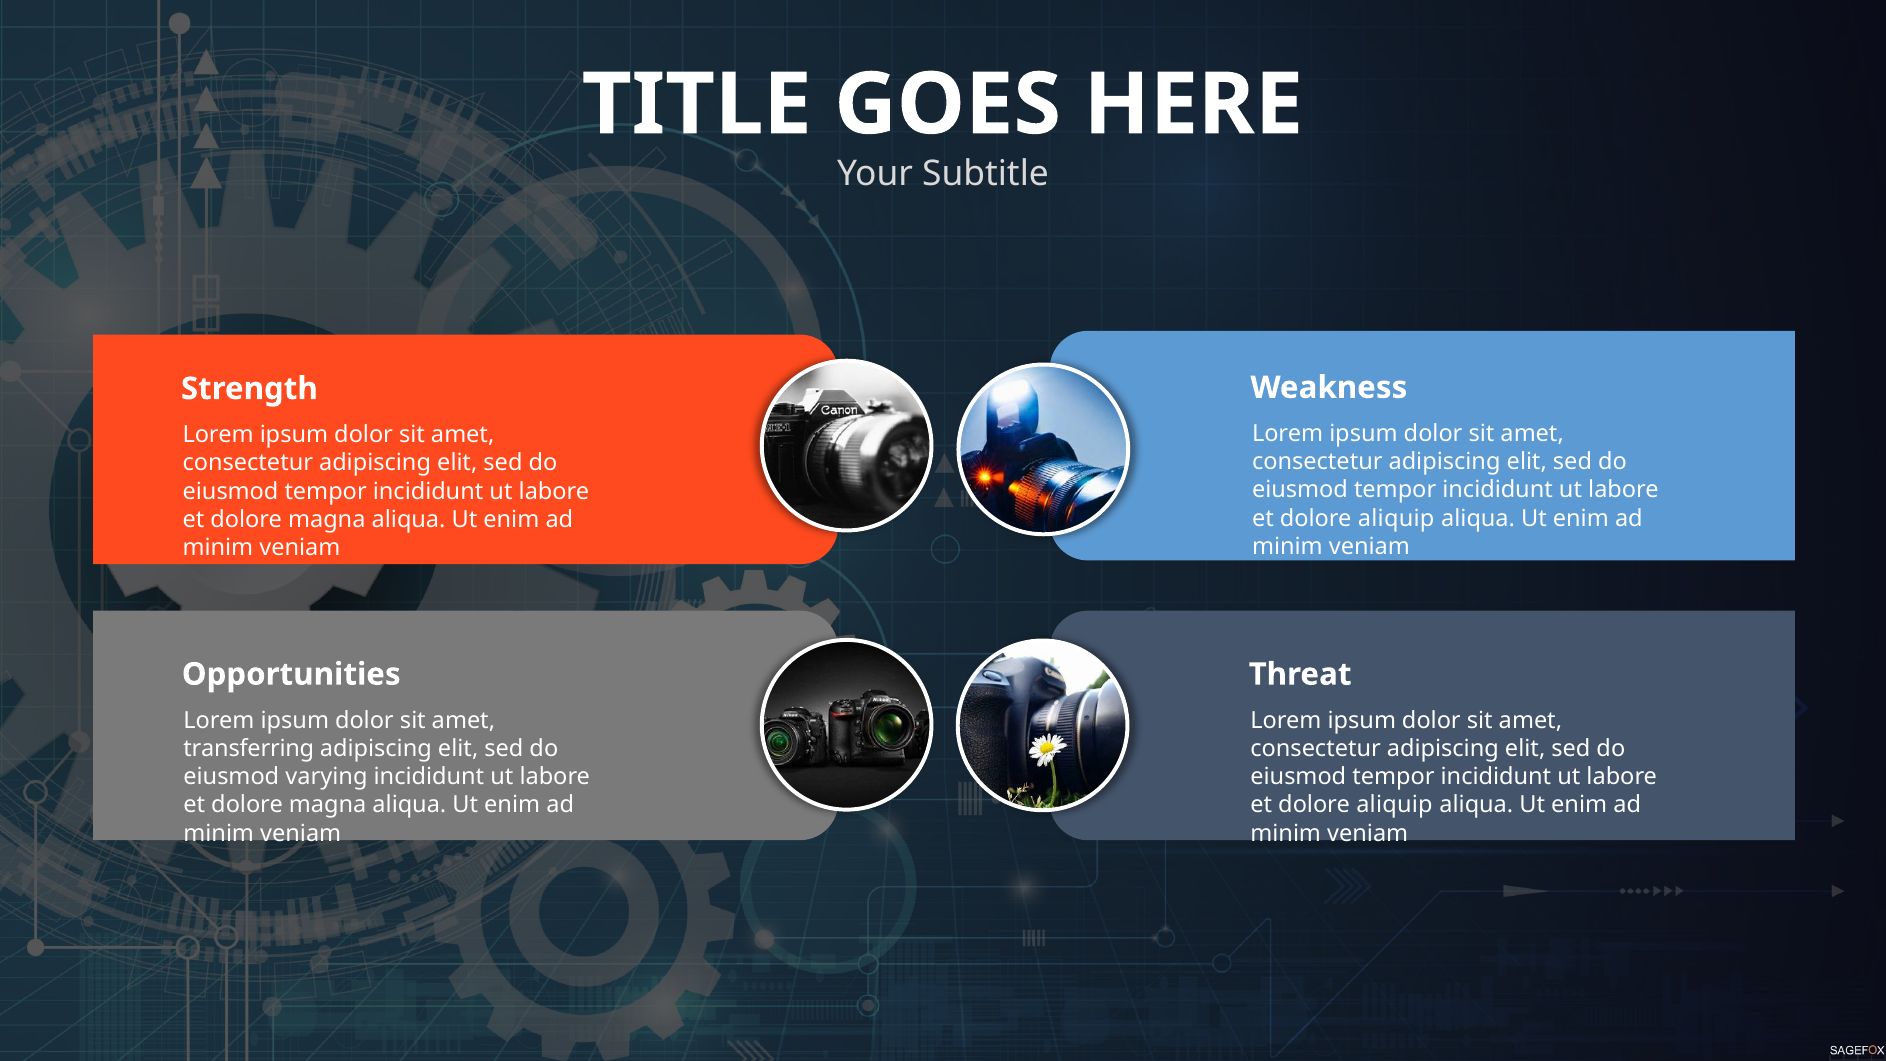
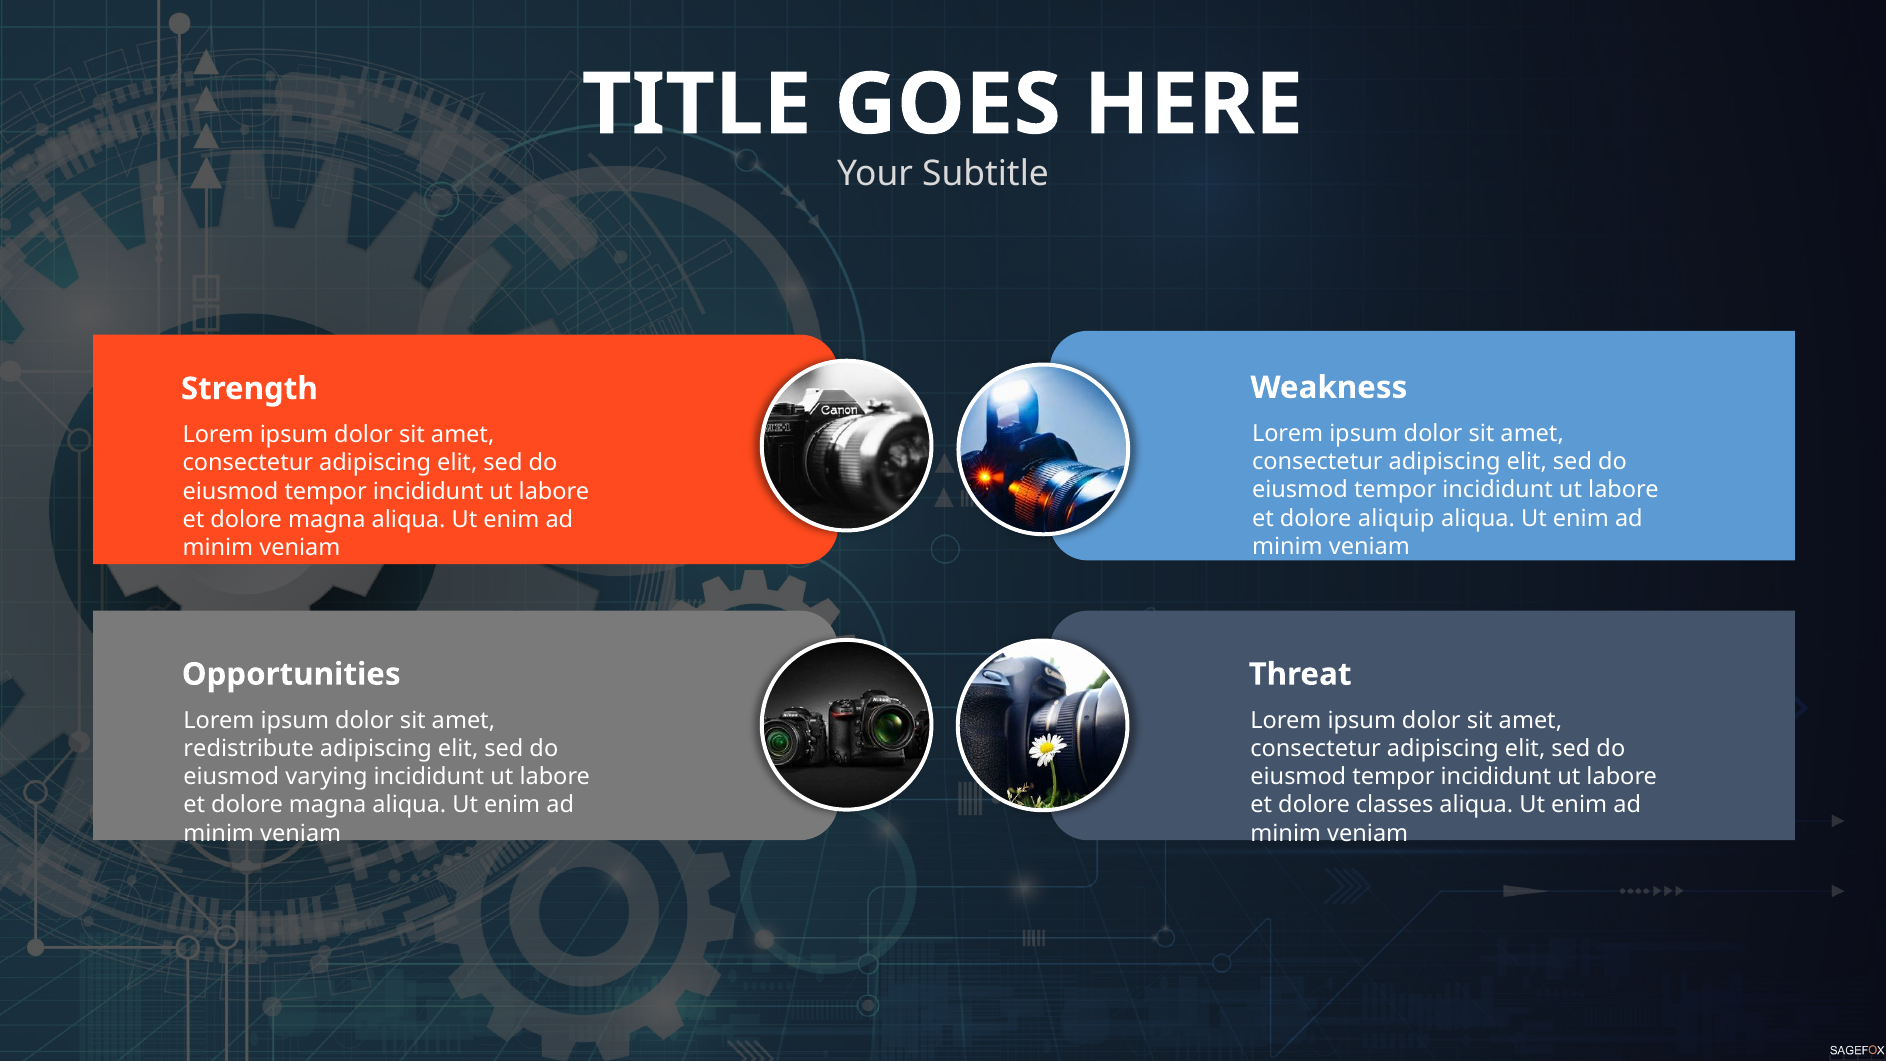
transferring: transferring -> redistribute
aliquip at (1394, 805): aliquip -> classes
